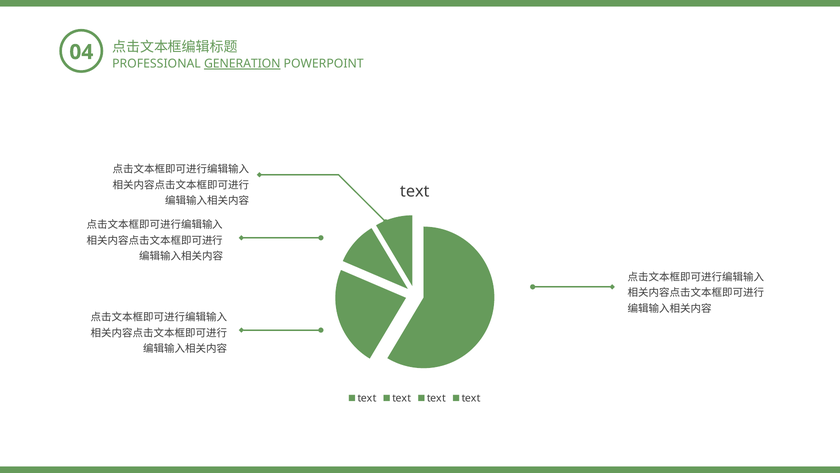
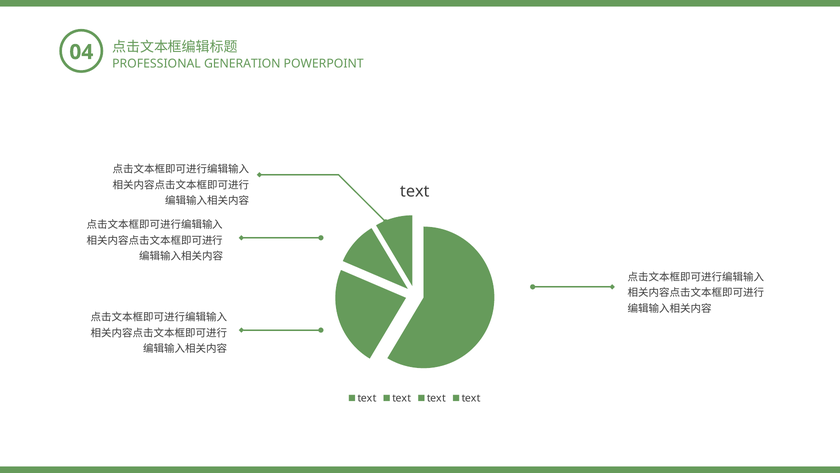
GENERATION underline: present -> none
